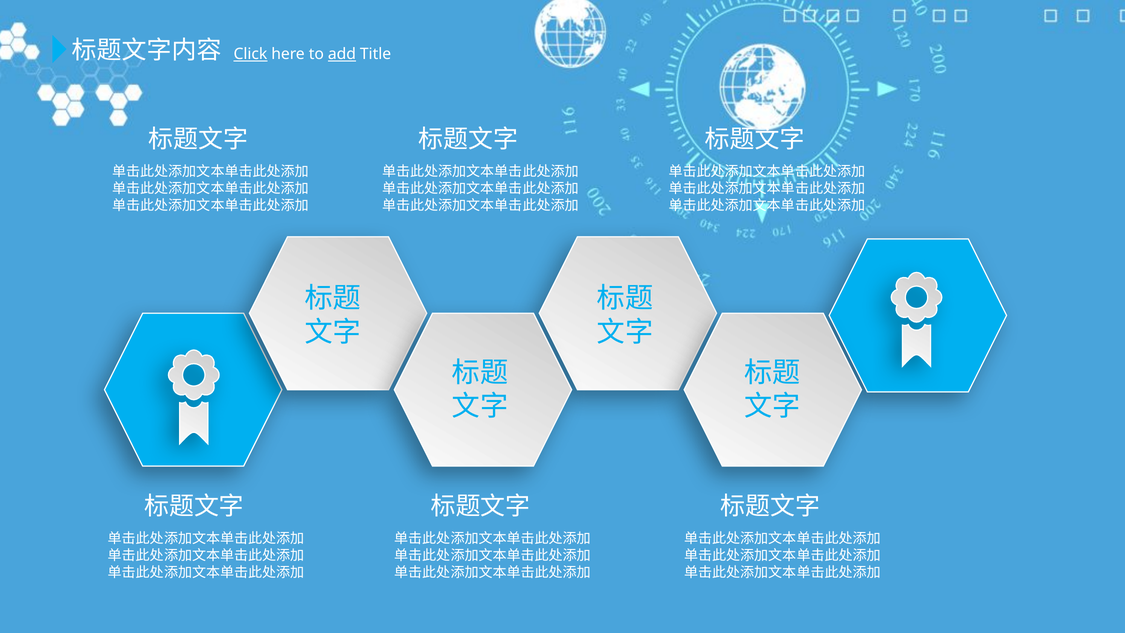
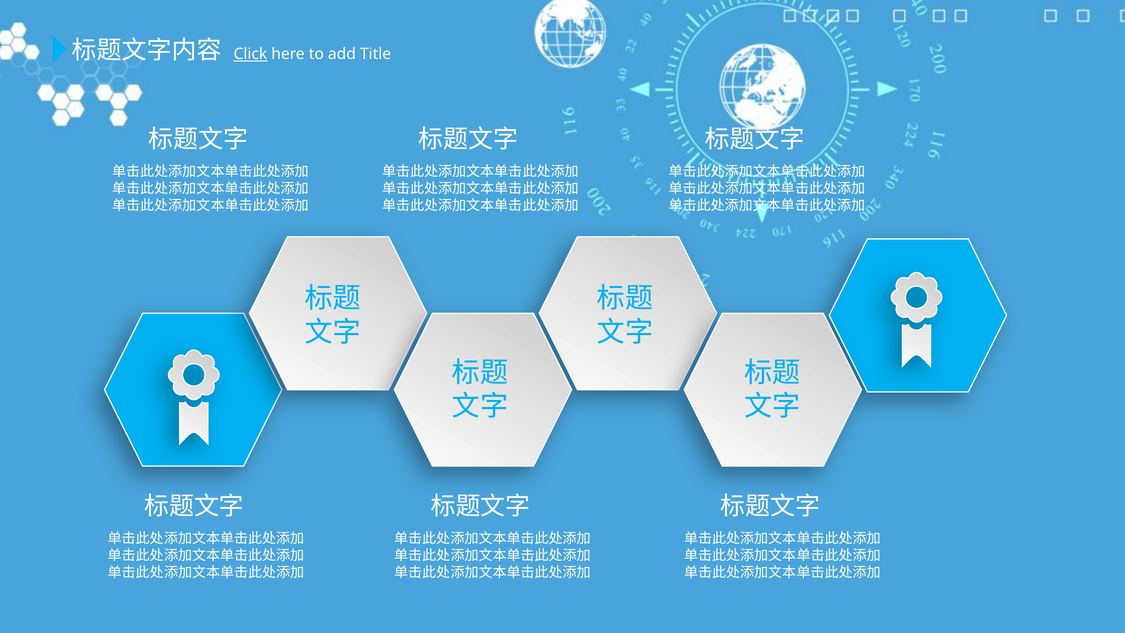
add underline: present -> none
